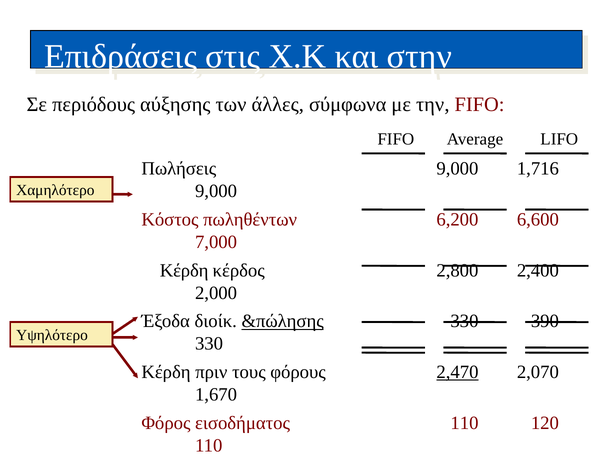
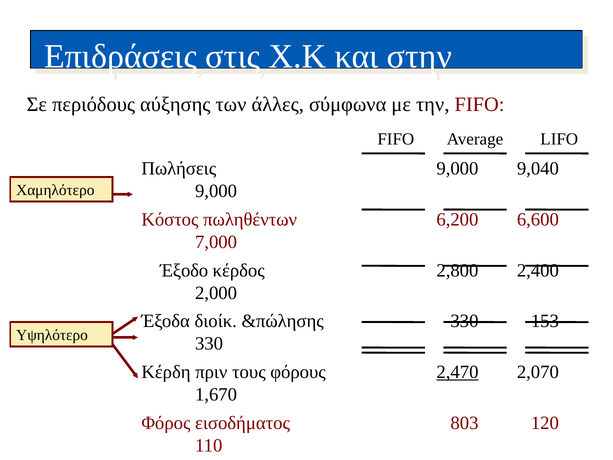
1,716: 1,716 -> 9,040
Κέρδη at (184, 270): Κέρδη -> Έξοδο
&πώλησης underline: present -> none
390: 390 -> 153
εισοδήματος 110: 110 -> 803
